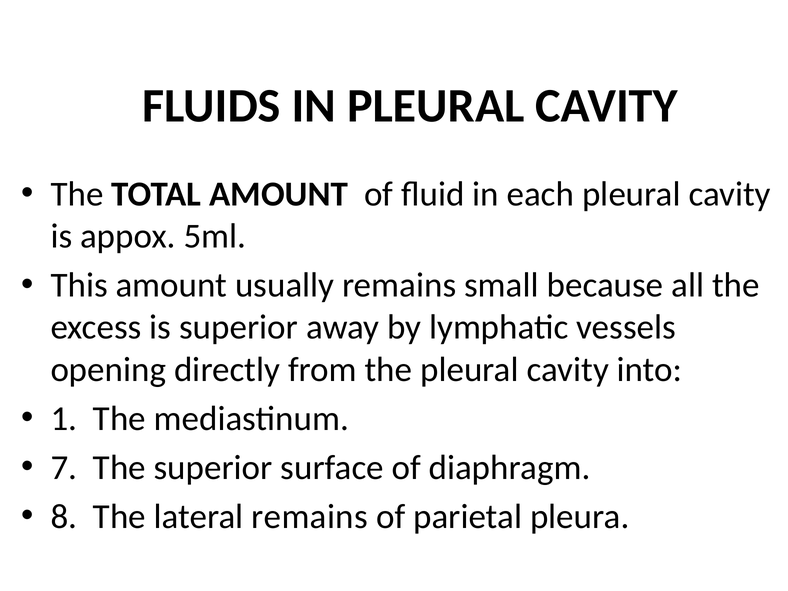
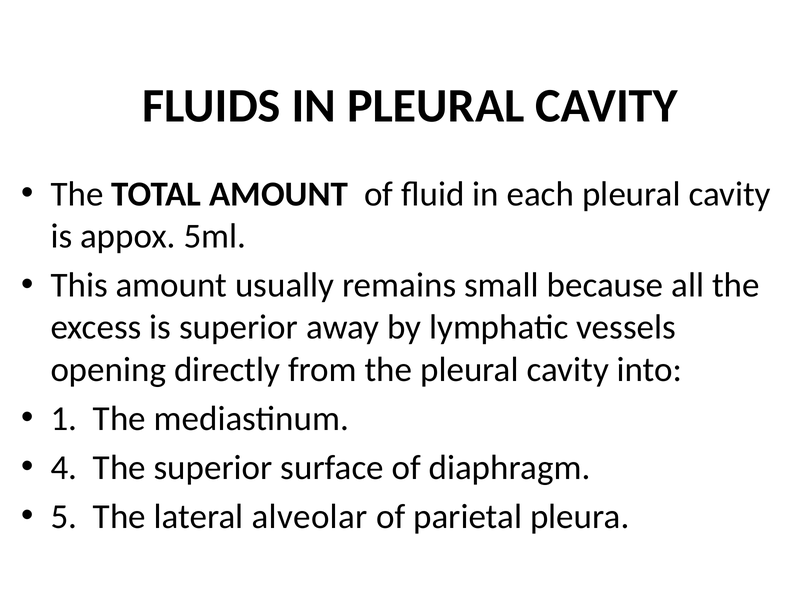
7: 7 -> 4
8: 8 -> 5
lateral remains: remains -> alveolar
